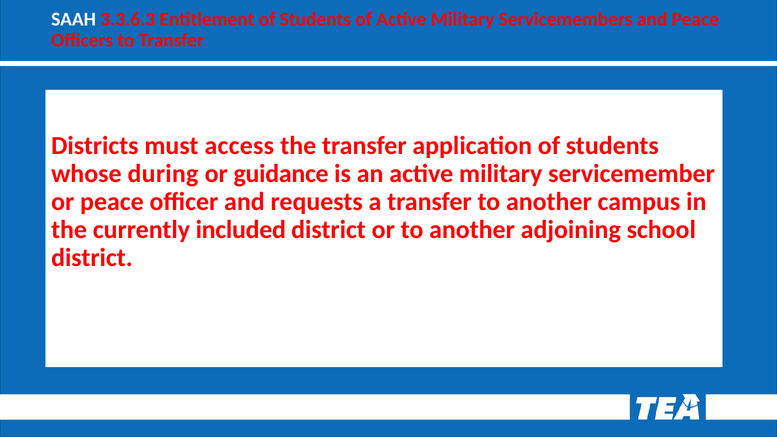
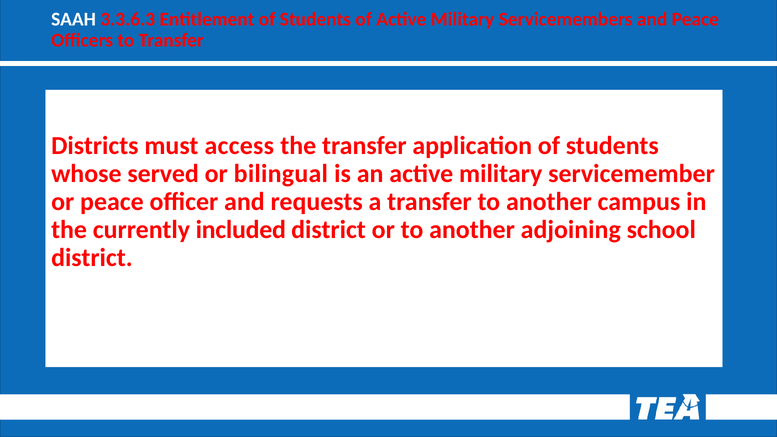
during: during -> served
guidance: guidance -> bilingual
